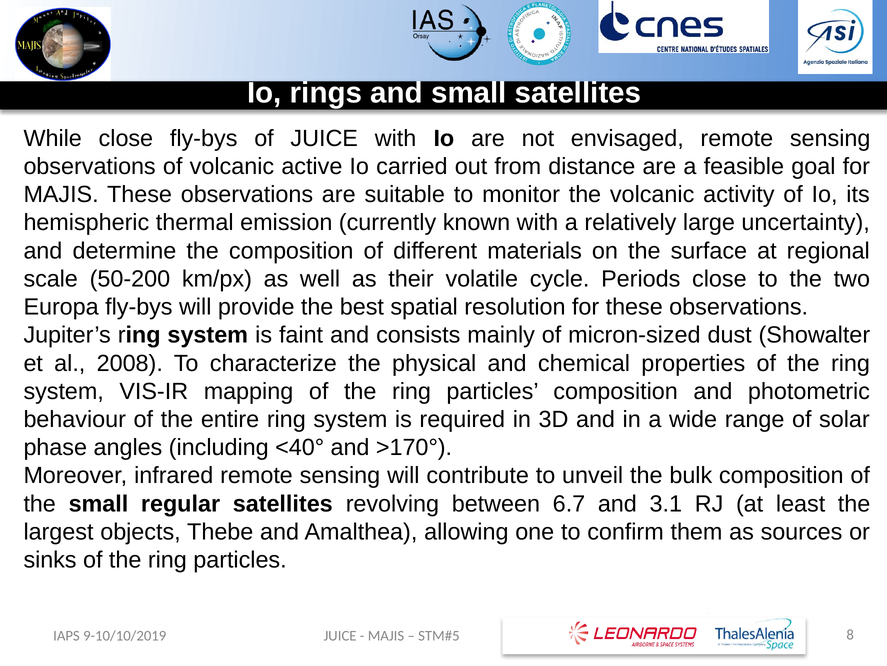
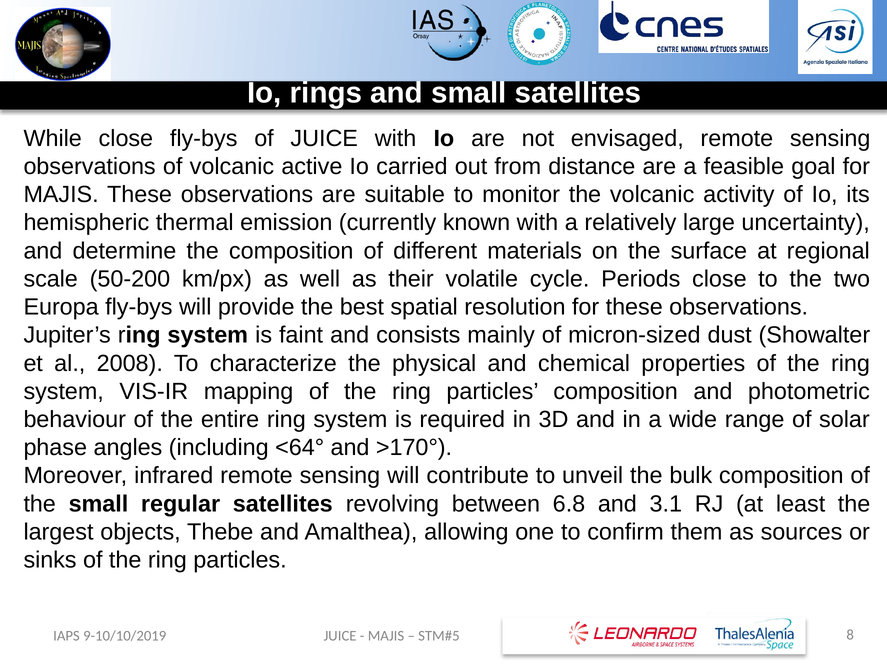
<40°: <40° -> <64°
6.7: 6.7 -> 6.8
